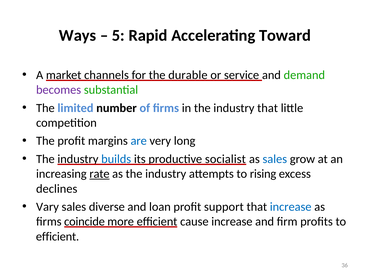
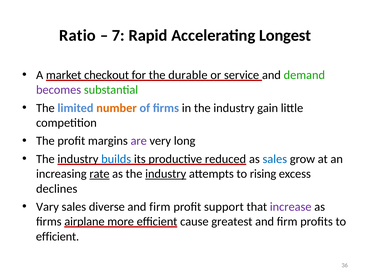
Ways: Ways -> Ratio
5: 5 -> 7
Toward: Toward -> Longest
channels: channels -> checkout
number colour: black -> orange
industry that: that -> gain
are colour: blue -> purple
socialist: socialist -> reduced
industry at (166, 174) underline: none -> present
loan at (160, 206): loan -> firm
increase at (291, 206) colour: blue -> purple
coincide: coincide -> airplane
cause increase: increase -> greatest
